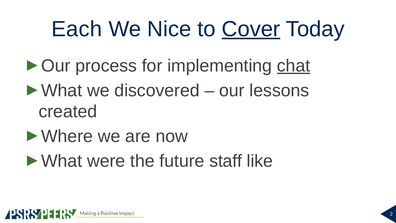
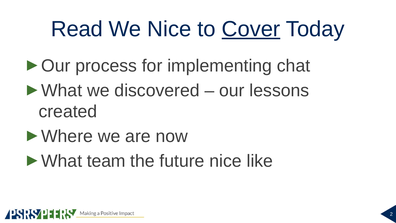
Each: Each -> Read
chat underline: present -> none
were: were -> team
future staff: staff -> nice
